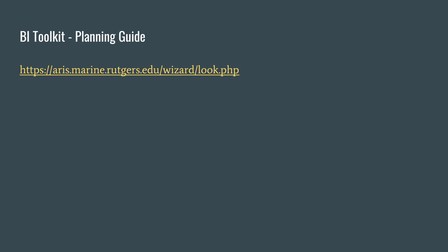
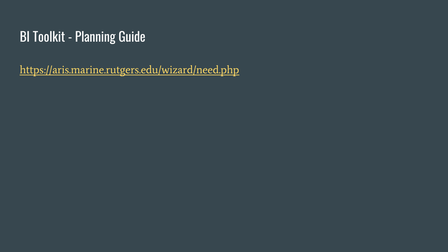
https://aris.marine.rutgers.edu/wizard/look.php: https://aris.marine.rutgers.edu/wizard/look.php -> https://aris.marine.rutgers.edu/wizard/need.php
